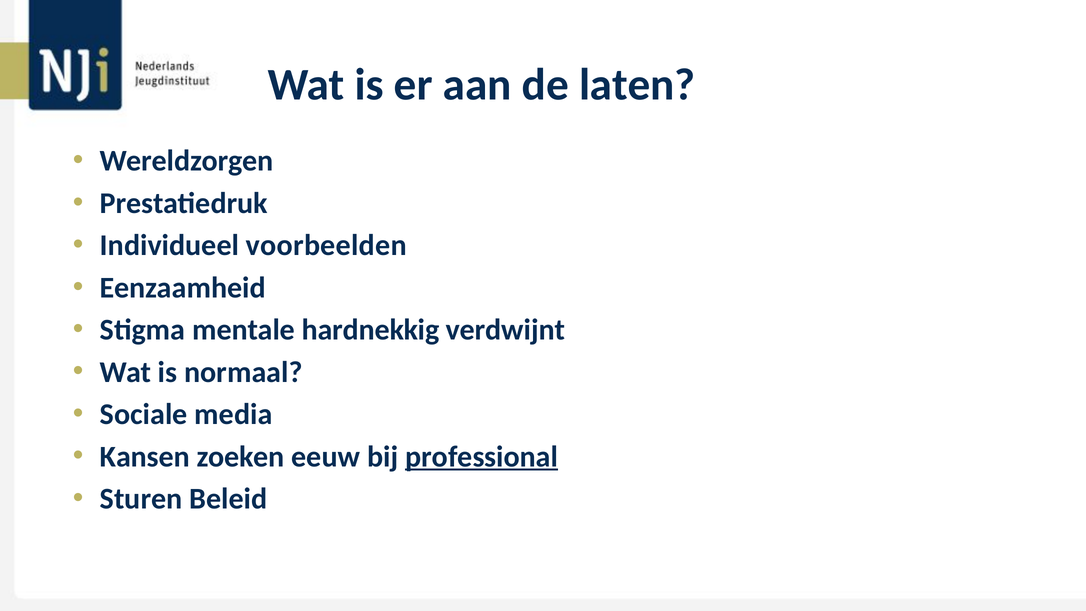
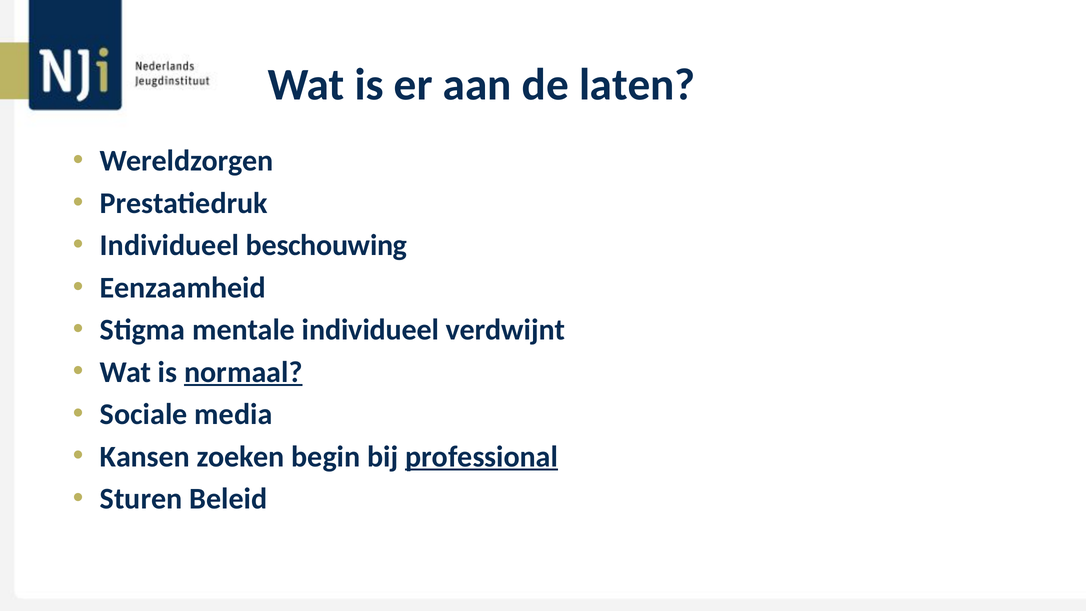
voorbeelden: voorbeelden -> beschouwing
mentale hardnekkig: hardnekkig -> individueel
normaal underline: none -> present
eeuw: eeuw -> begin
